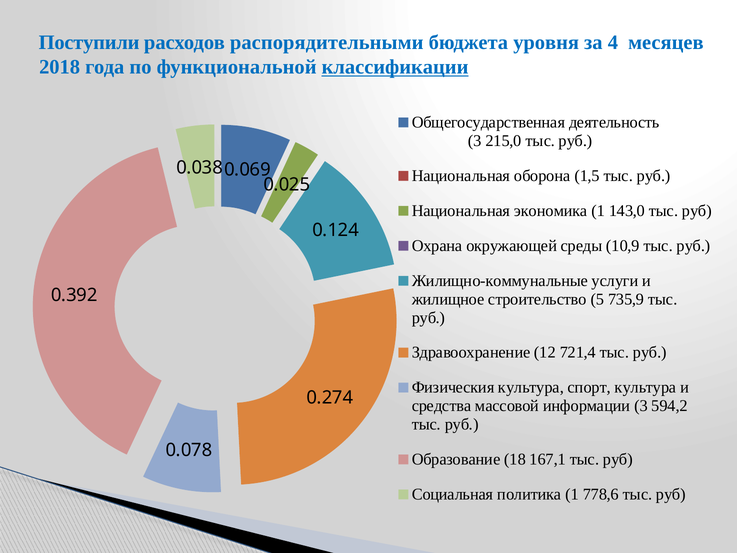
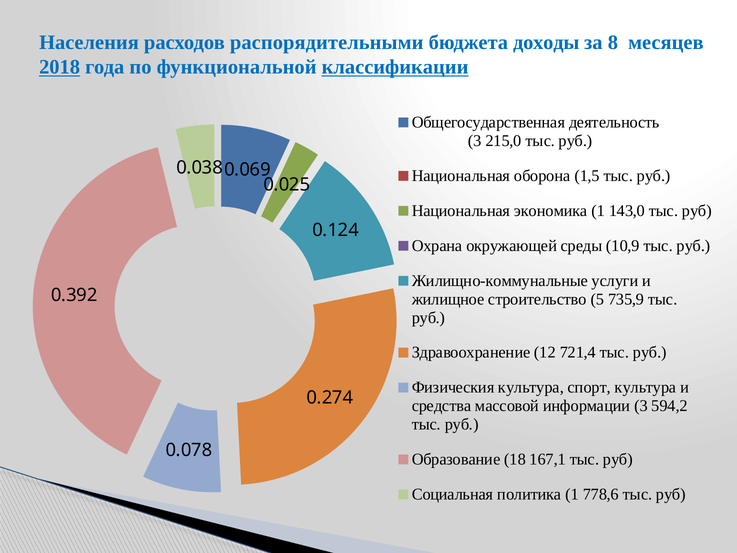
Поступили: Поступили -> Населения
уровня: уровня -> доходы
4: 4 -> 8
2018 underline: none -> present
